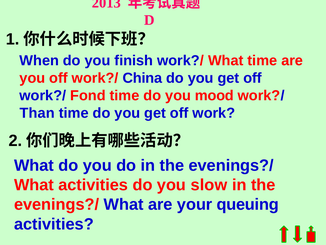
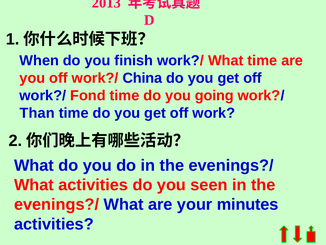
mood: mood -> going
slow: slow -> seen
queuing: queuing -> minutes
